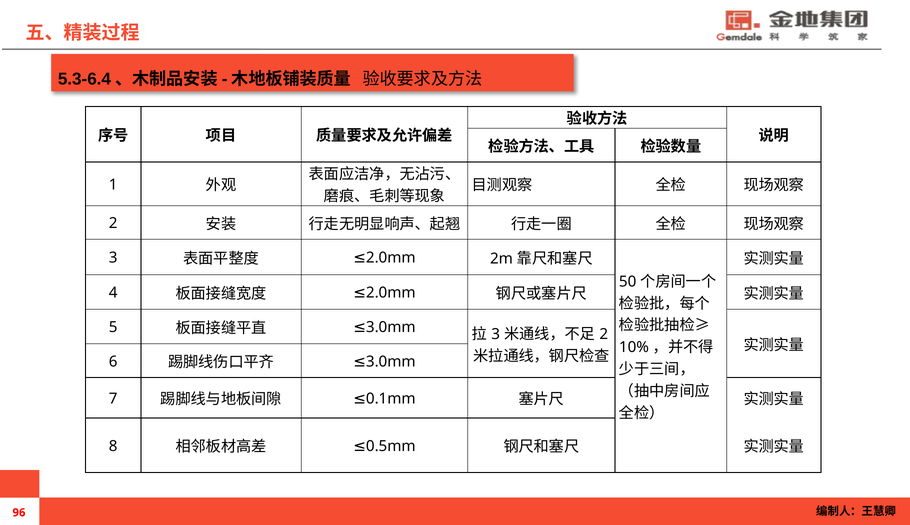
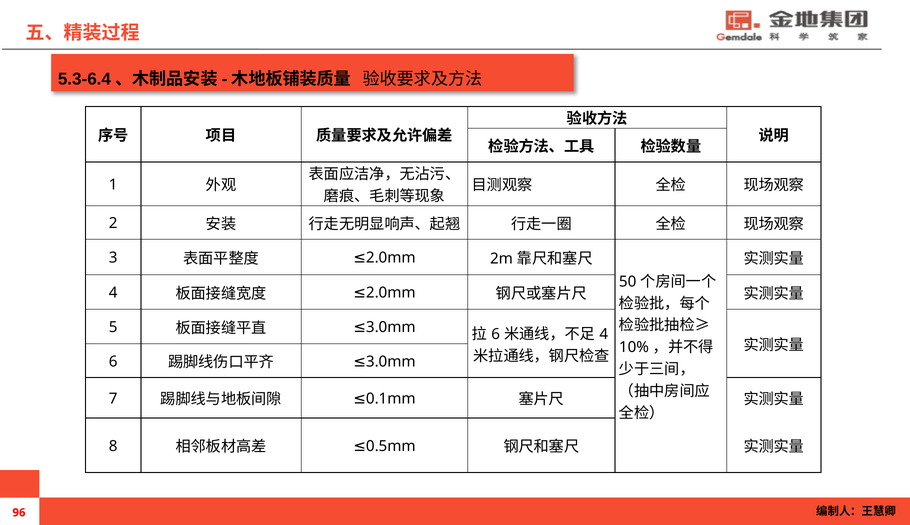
3 at (496, 334): 3 -> 6
2 at (604, 334): 2 -> 4
